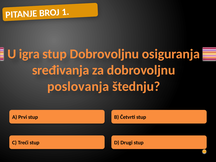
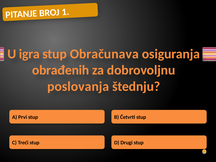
stup Dobrovoljnu: Dobrovoljnu -> Obračunava
sređivanja: sređivanja -> obrađenih
